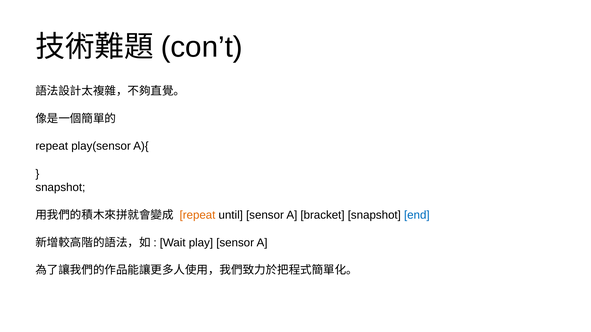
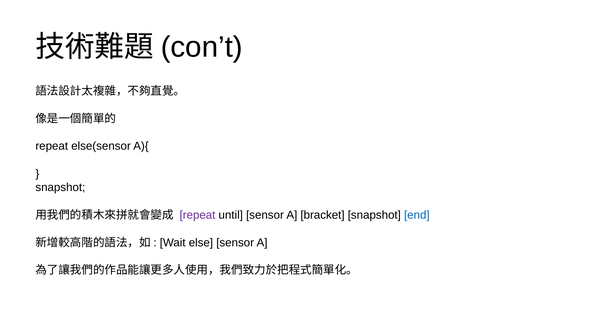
play(sensor: play(sensor -> else(sensor
repeat at (198, 215) colour: orange -> purple
play: play -> else
